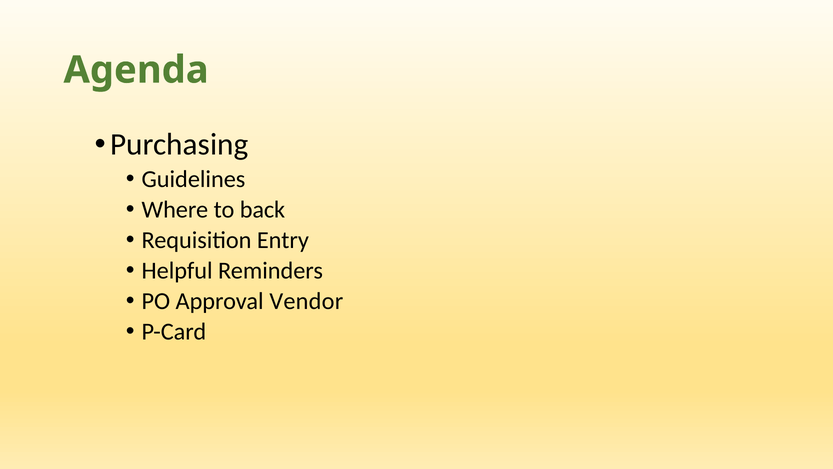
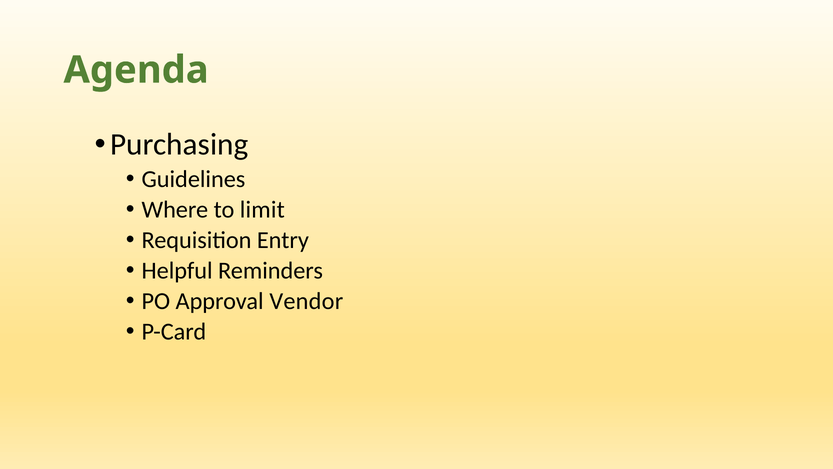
back: back -> limit
